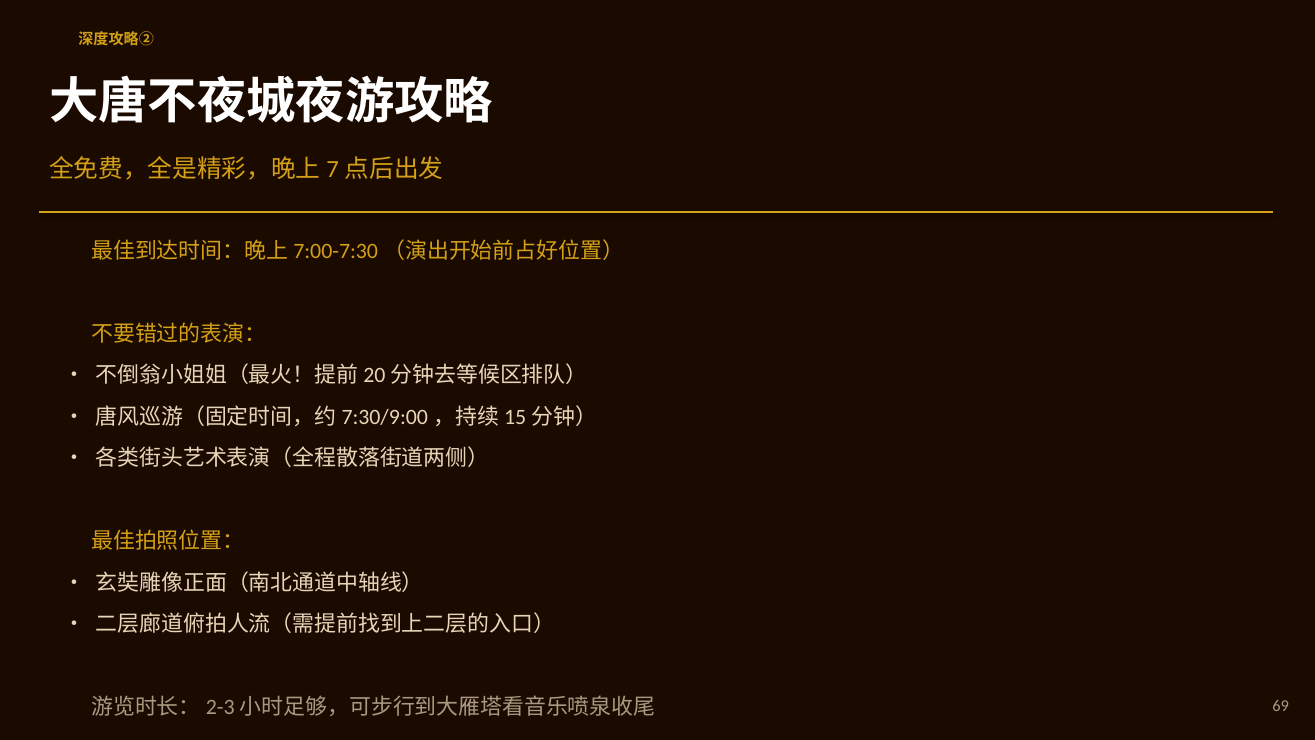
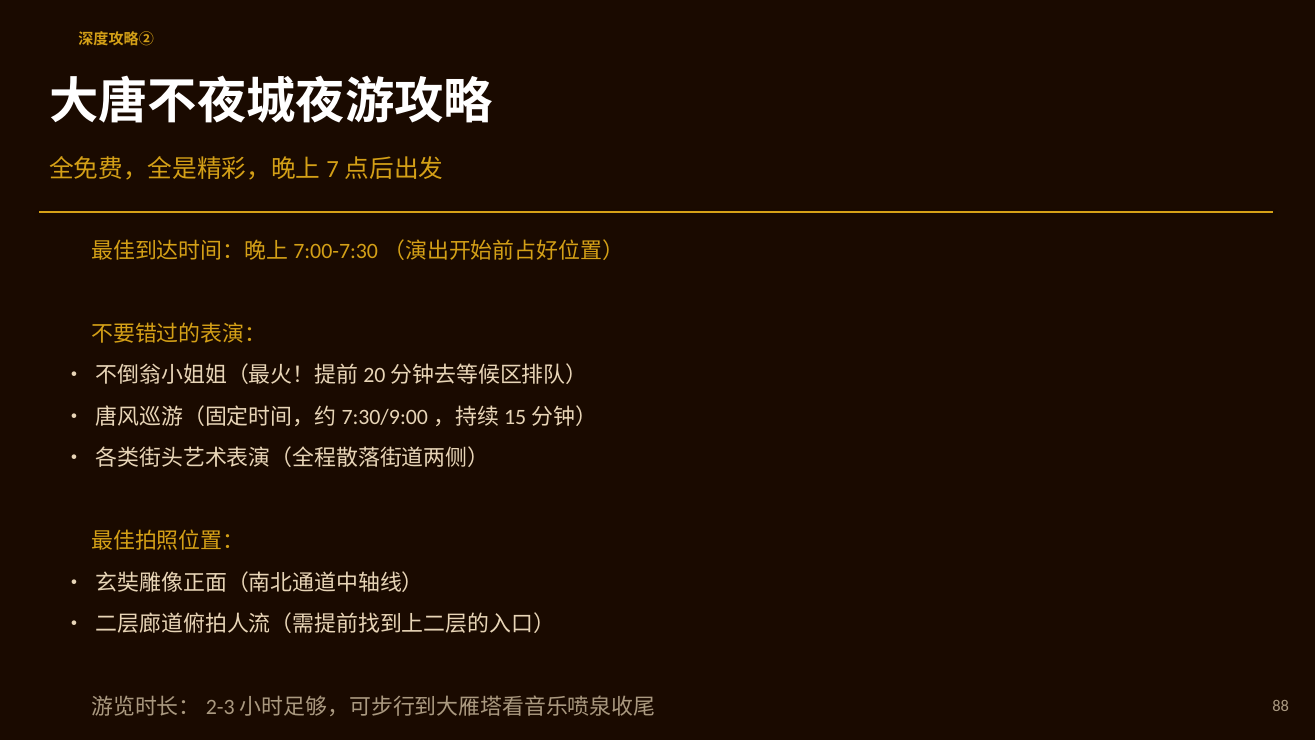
69: 69 -> 88
